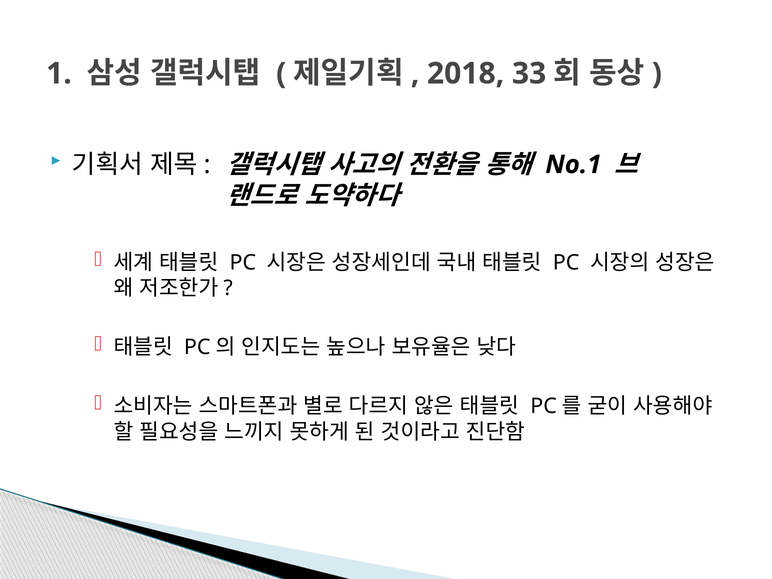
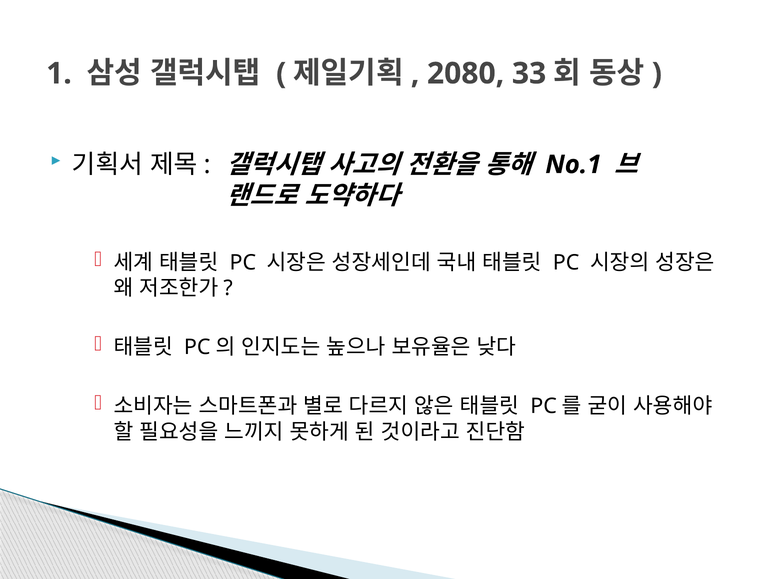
2018: 2018 -> 2080
